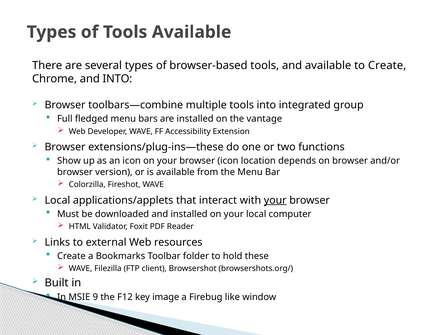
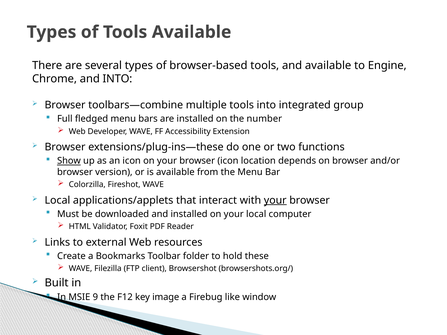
to Create: Create -> Engine
vantage: vantage -> number
Show underline: none -> present
